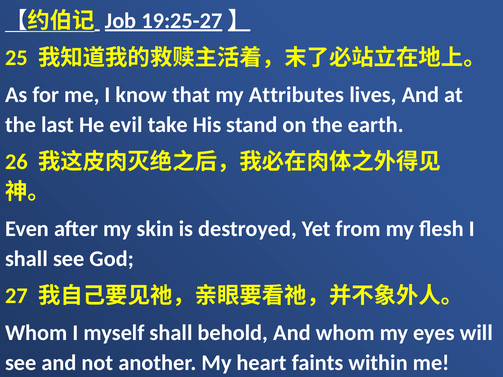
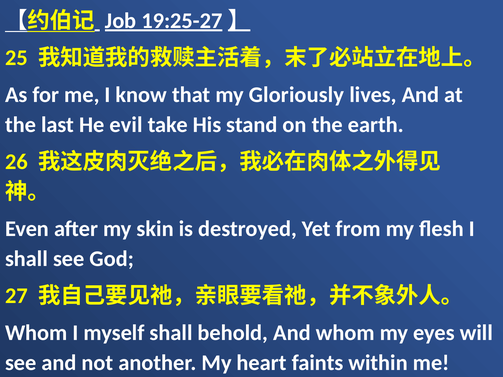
Attributes: Attributes -> Gloriously
